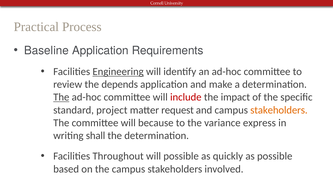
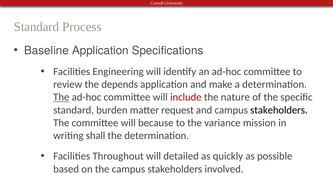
Practical at (36, 27): Practical -> Standard
Requirements: Requirements -> Specifications
Engineering underline: present -> none
impact: impact -> nature
project: project -> burden
stakeholders at (279, 110) colour: orange -> black
express: express -> mission
will possible: possible -> detailed
